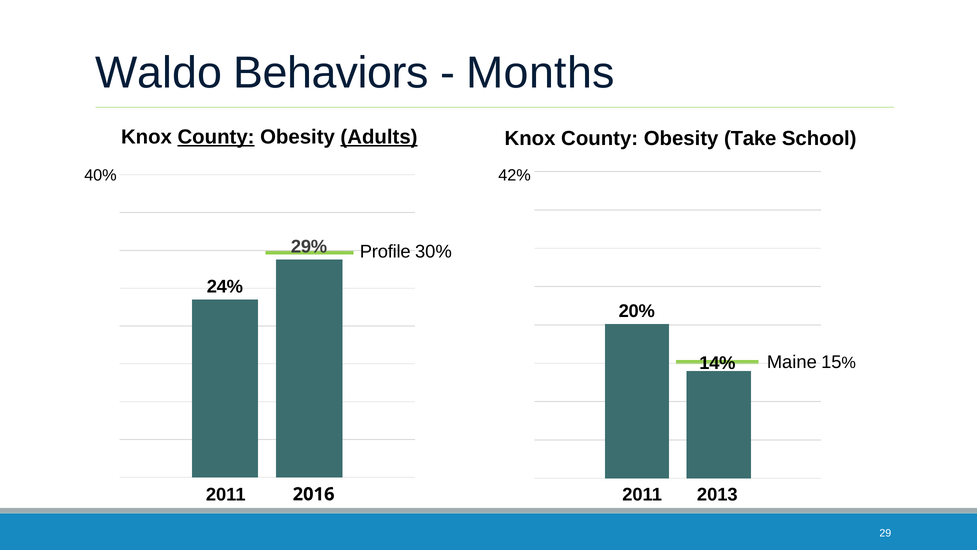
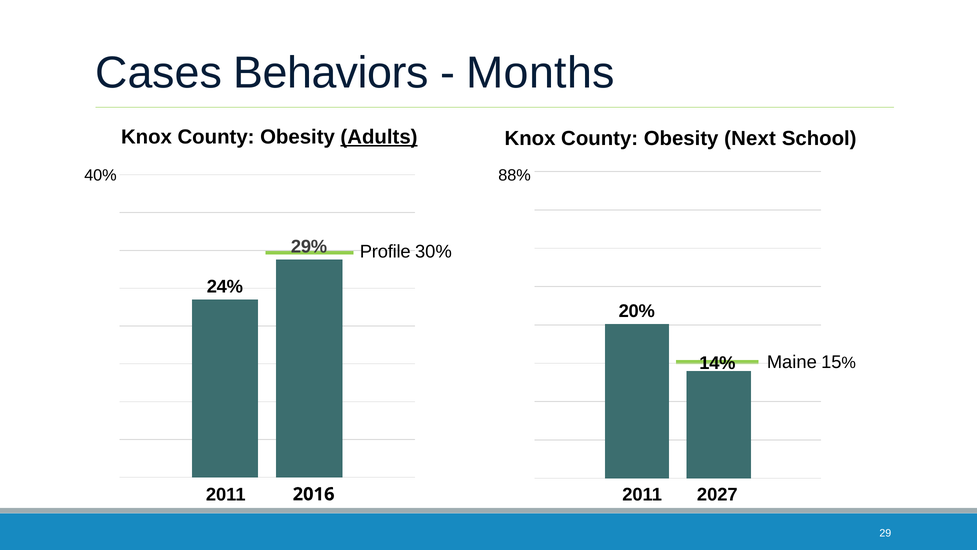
Waldo: Waldo -> Cases
County at (216, 137) underline: present -> none
Take: Take -> Next
42%: 42% -> 88%
2013: 2013 -> 2027
